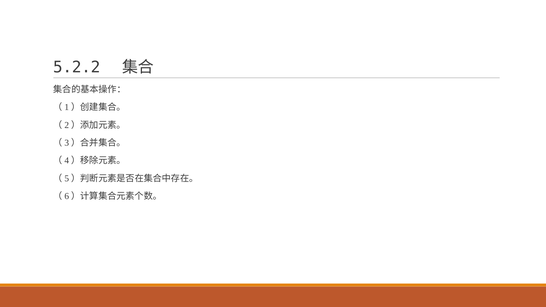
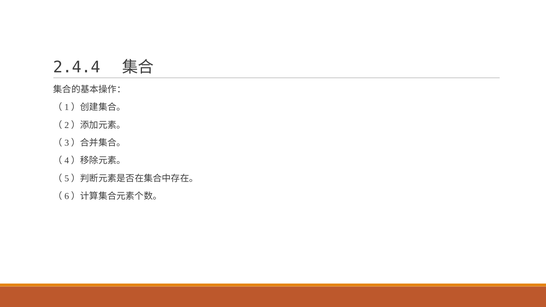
5.2.2: 5.2.2 -> 2.4.4
